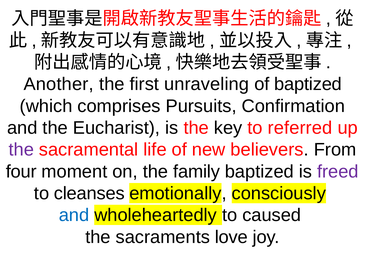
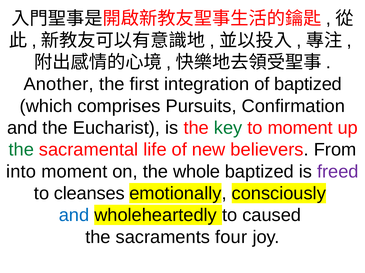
unraveling: unraveling -> integration
key colour: black -> green
to referred: referred -> moment
the at (21, 150) colour: purple -> green
four: four -> into
family: family -> whole
love: love -> four
